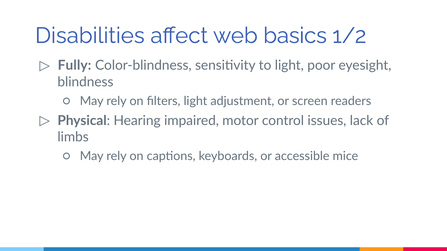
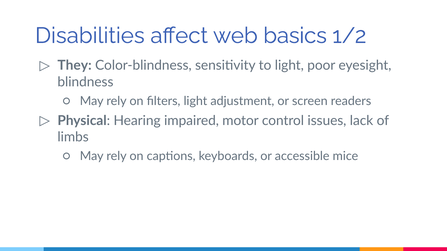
Fully: Fully -> They
